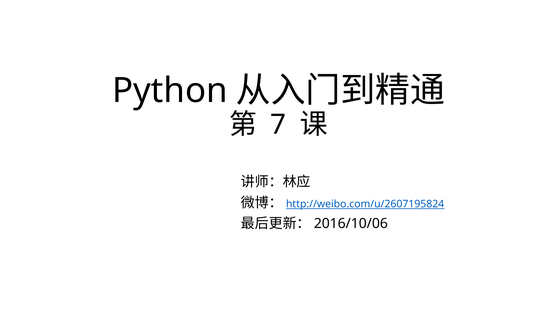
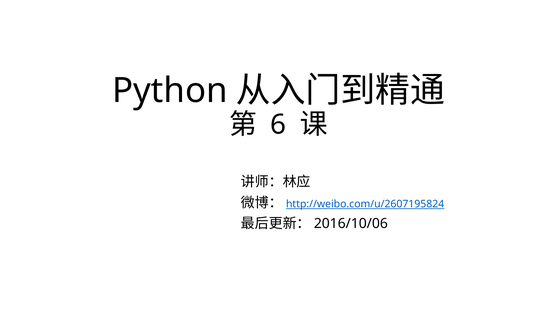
7: 7 -> 6
